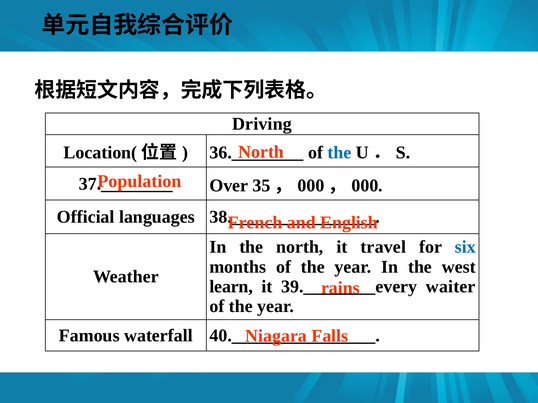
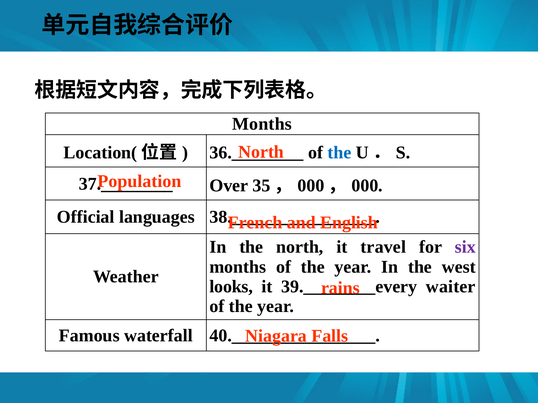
Driving at (262, 124): Driving -> Months
six colour: blue -> purple
learn: learn -> looks
